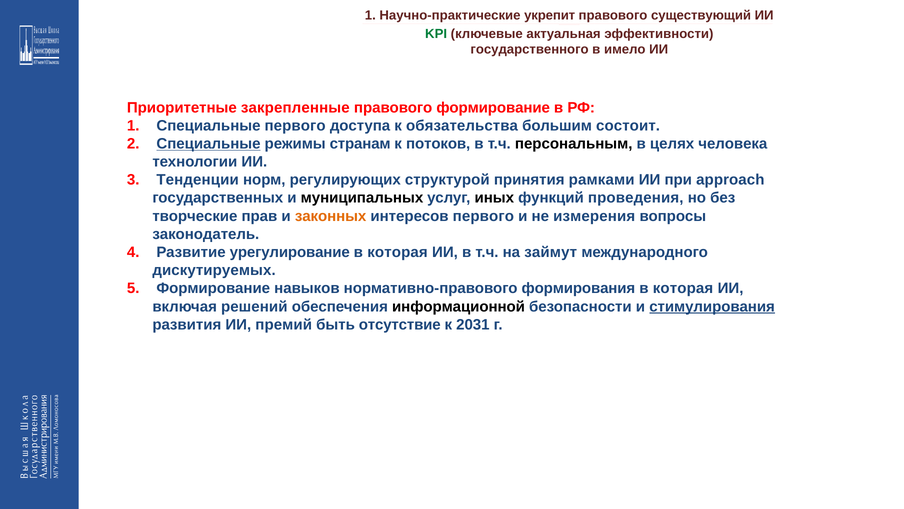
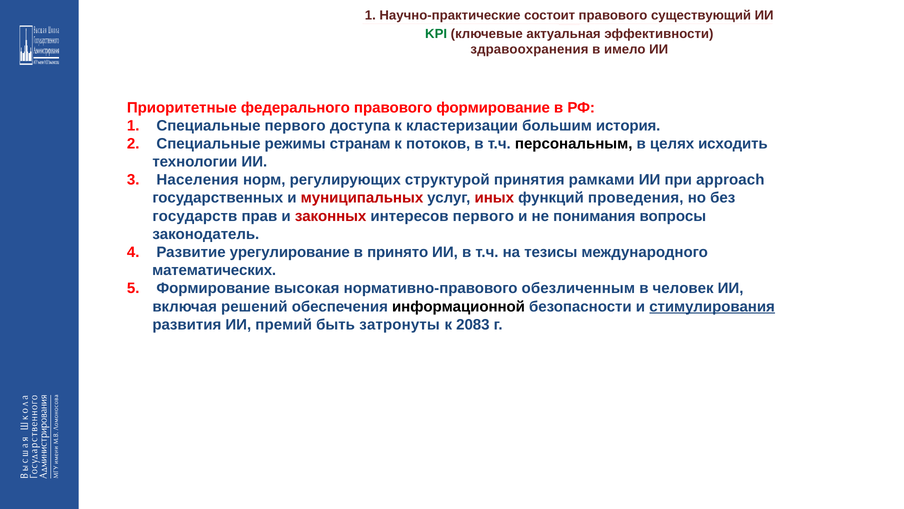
укрепит: укрепит -> состоит
государственного: государственного -> здравоохранения
закрепленные: закрепленные -> федерального
обязательства: обязательства -> кластеризации
состоит: состоит -> история
Специальные at (208, 144) underline: present -> none
человека: человека -> исходить
Тенденции: Тенденции -> Населения
муниципальных colour: black -> red
иных colour: black -> red
творческие: творческие -> государств
законных colour: orange -> red
измерения: измерения -> понимания
которая at (398, 252): которая -> принято
займут: займут -> тезисы
дискутируемых: дискутируемых -> математических
навыков: навыков -> высокая
формирования: формирования -> обезличенным
которая at (683, 288): которая -> человек
отсутствие: отсутствие -> затронуты
2031: 2031 -> 2083
